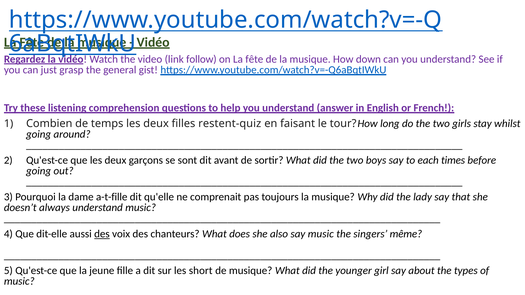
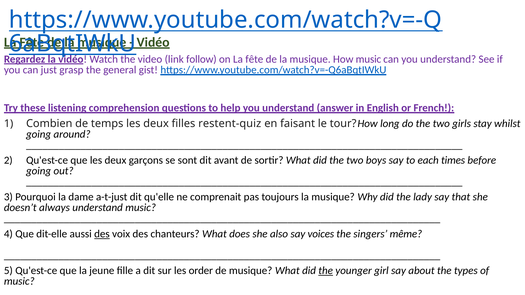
How down: down -> music
a-t-fille: a-t-fille -> a-t-just
say music: music -> voices
short: short -> order
the at (326, 271) underline: none -> present
